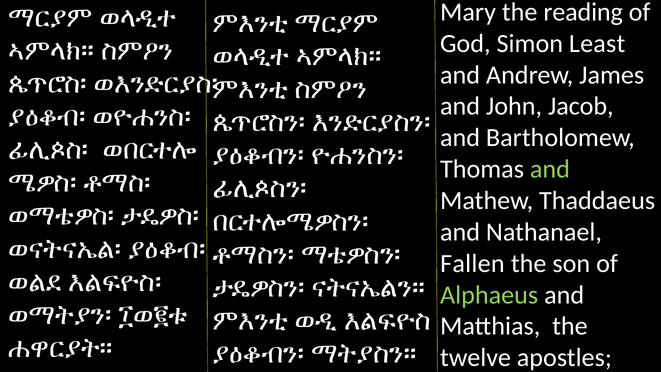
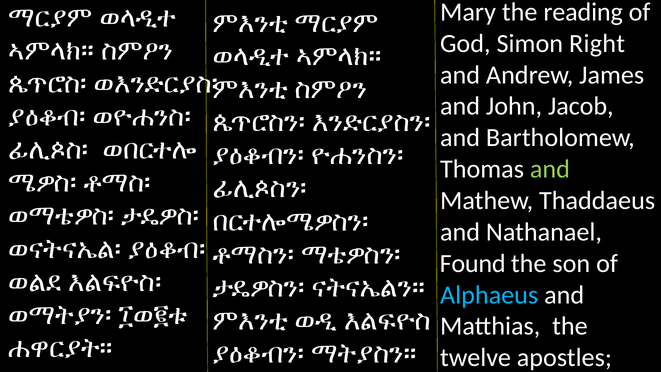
Least: Least -> Right
Fallen: Fallen -> Found
Alphaeus colour: light green -> light blue
